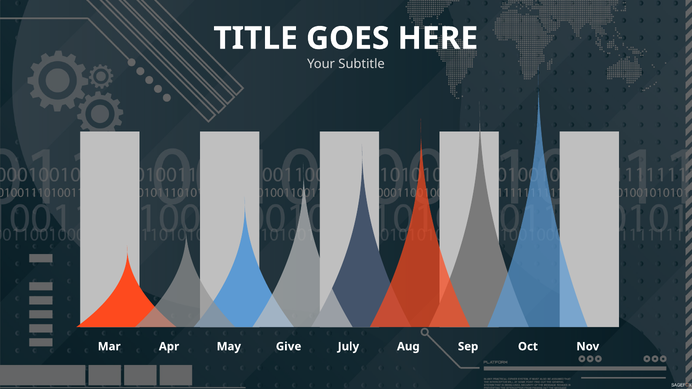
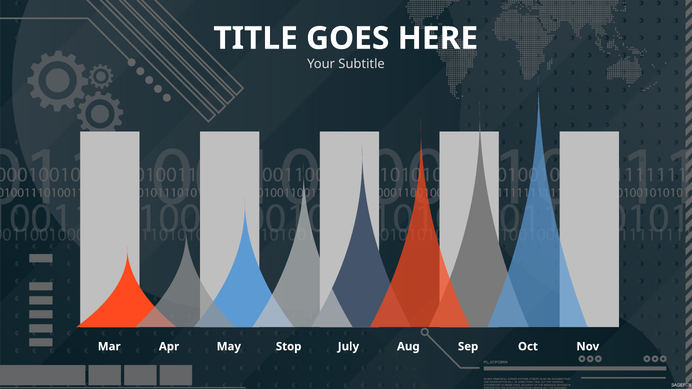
Give: Give -> Stop
